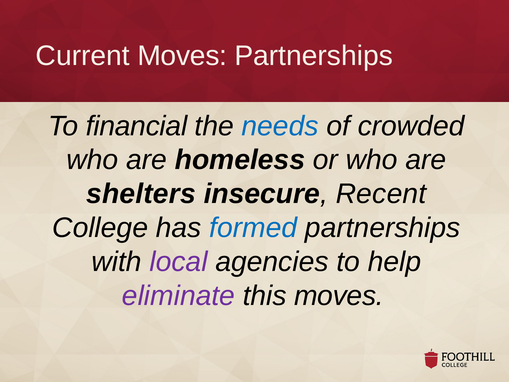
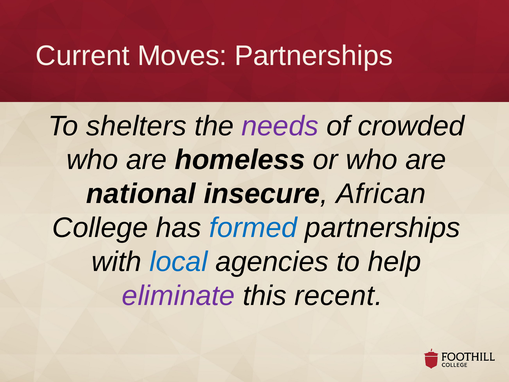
financial: financial -> shelters
needs colour: blue -> purple
shelters: shelters -> national
Recent: Recent -> African
local colour: purple -> blue
this moves: moves -> recent
